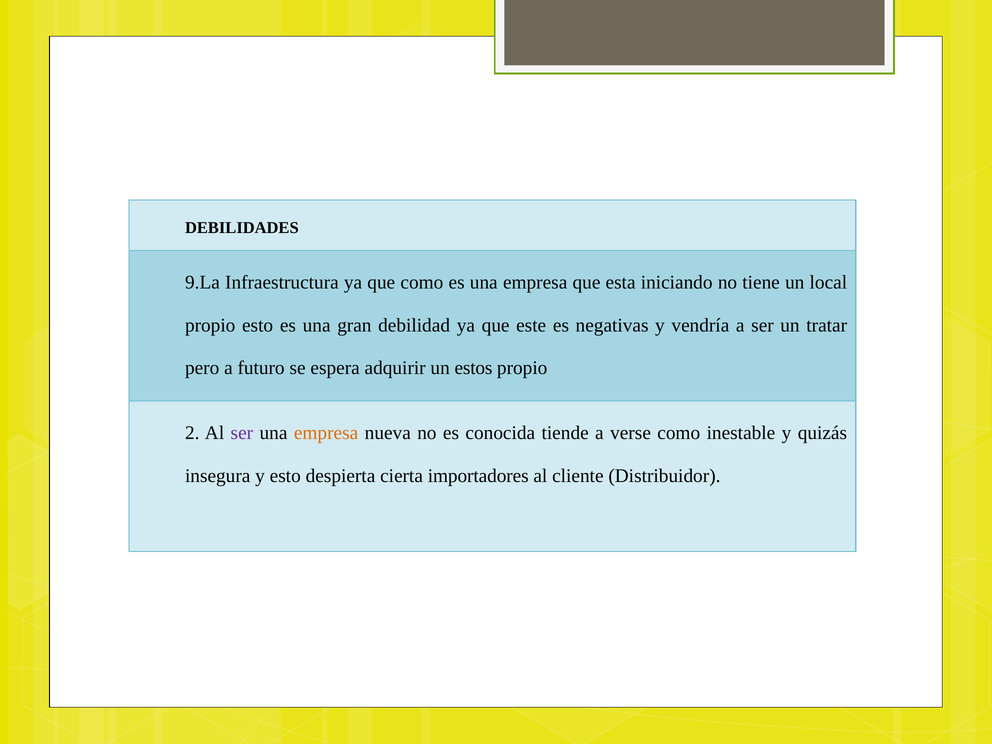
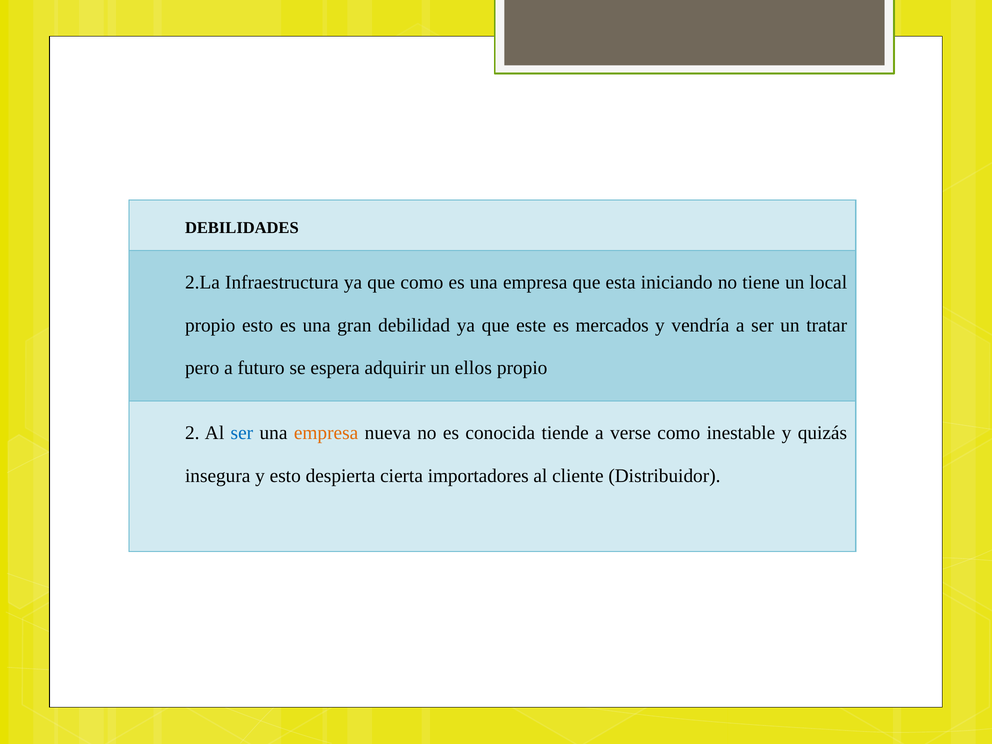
9.La: 9.La -> 2.La
negativas: negativas -> mercados
estos: estos -> ellos
ser at (242, 433) colour: purple -> blue
